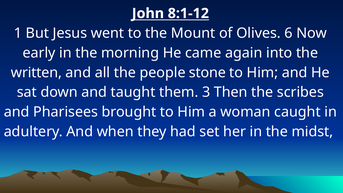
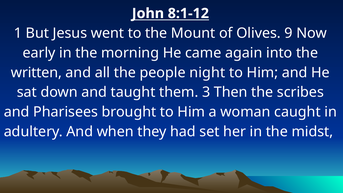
6: 6 -> 9
stone: stone -> night
